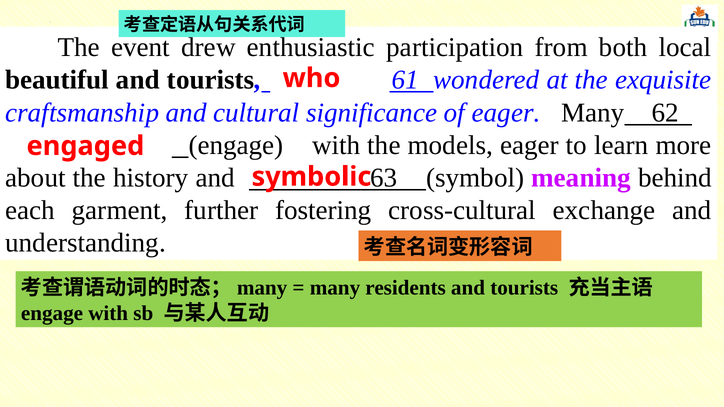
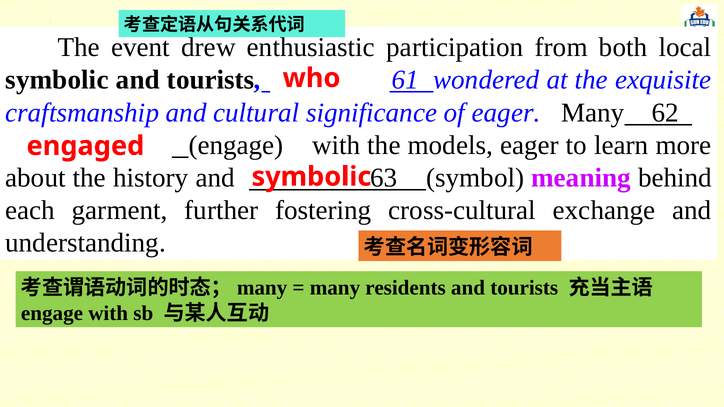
beautiful at (57, 80): beautiful -> symbolic
